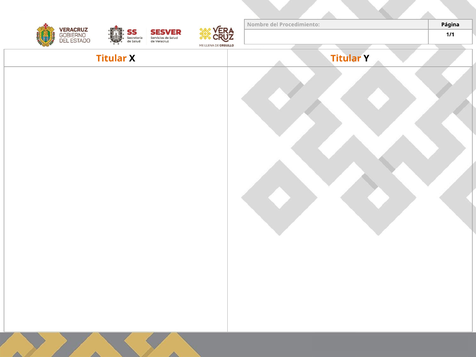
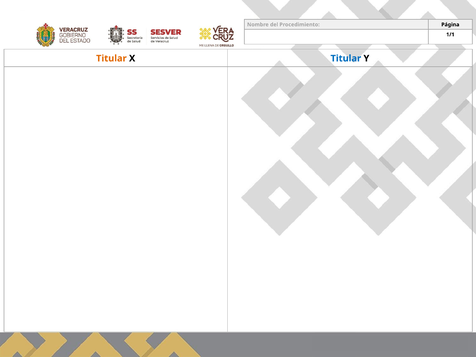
Titular at (346, 58) colour: orange -> blue
